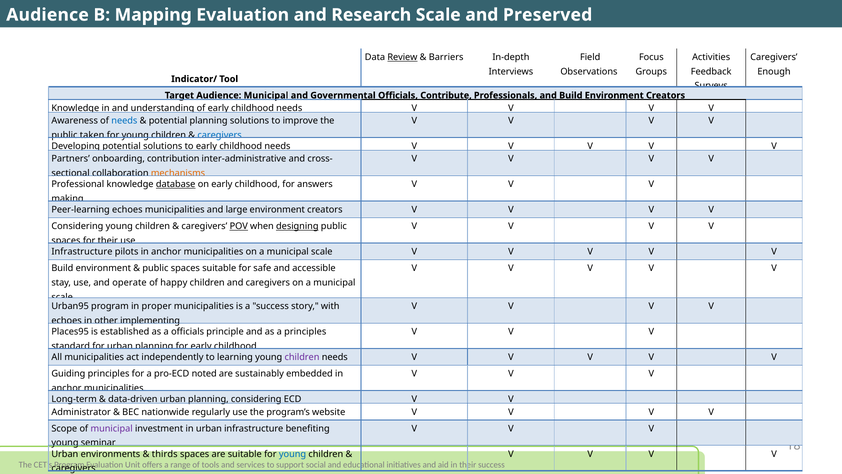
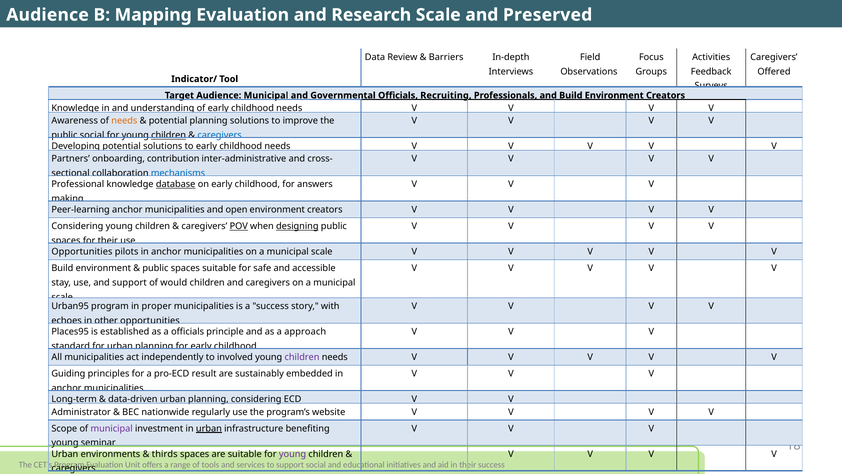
Review underline: present -> none
Enough: Enough -> Offered
Contribute: Contribute -> Recruiting
needs at (124, 121) colour: blue -> orange
public taken: taken -> social
children at (169, 135) underline: none -> present
mechanisms colour: orange -> blue
Peer-learning echoes: echoes -> anchor
large: large -> open
Infrastructure at (82, 252): Infrastructure -> Opportunities
and operate: operate -> support
happy: happy -> would
other implementing: implementing -> opportunities
a principles: principles -> approach
learning: learning -> involved
noted: noted -> result
urban at (209, 428) underline: none -> present
young at (293, 454) colour: blue -> purple
